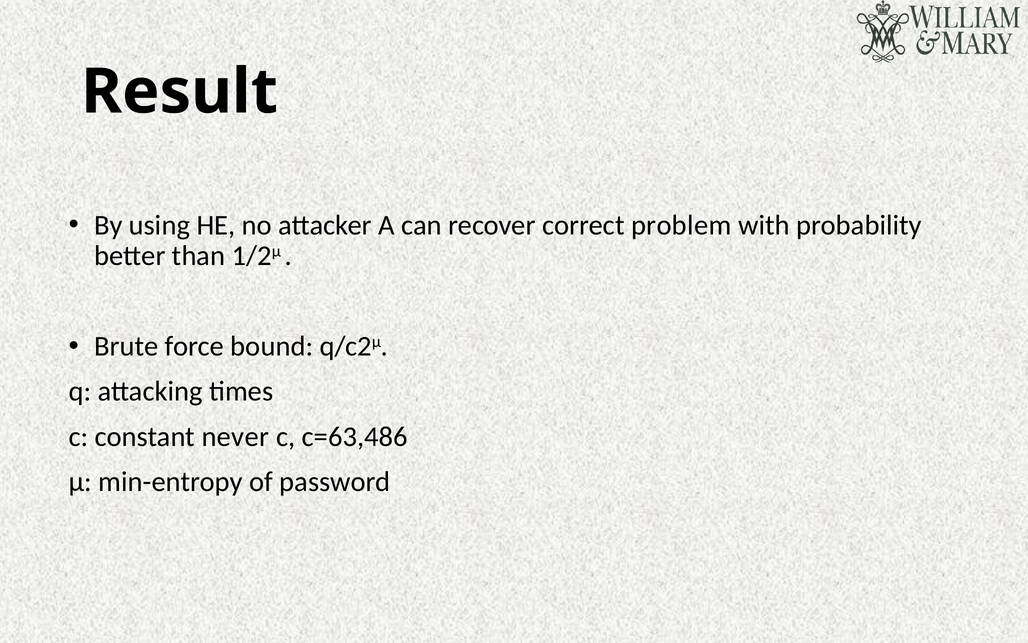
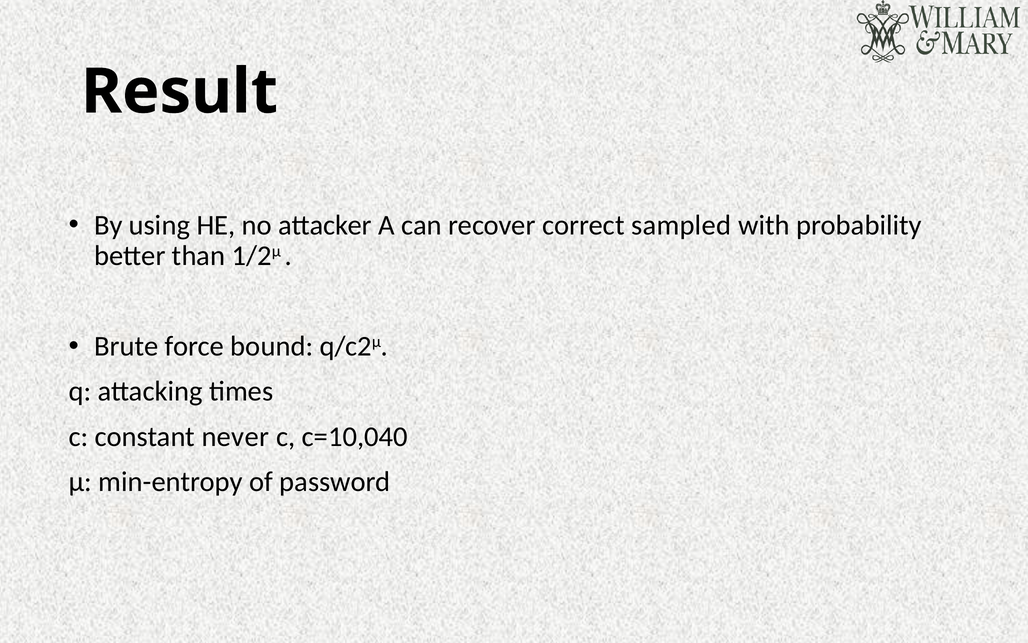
problem: problem -> sampled
c=63,486: c=63,486 -> c=10,040
